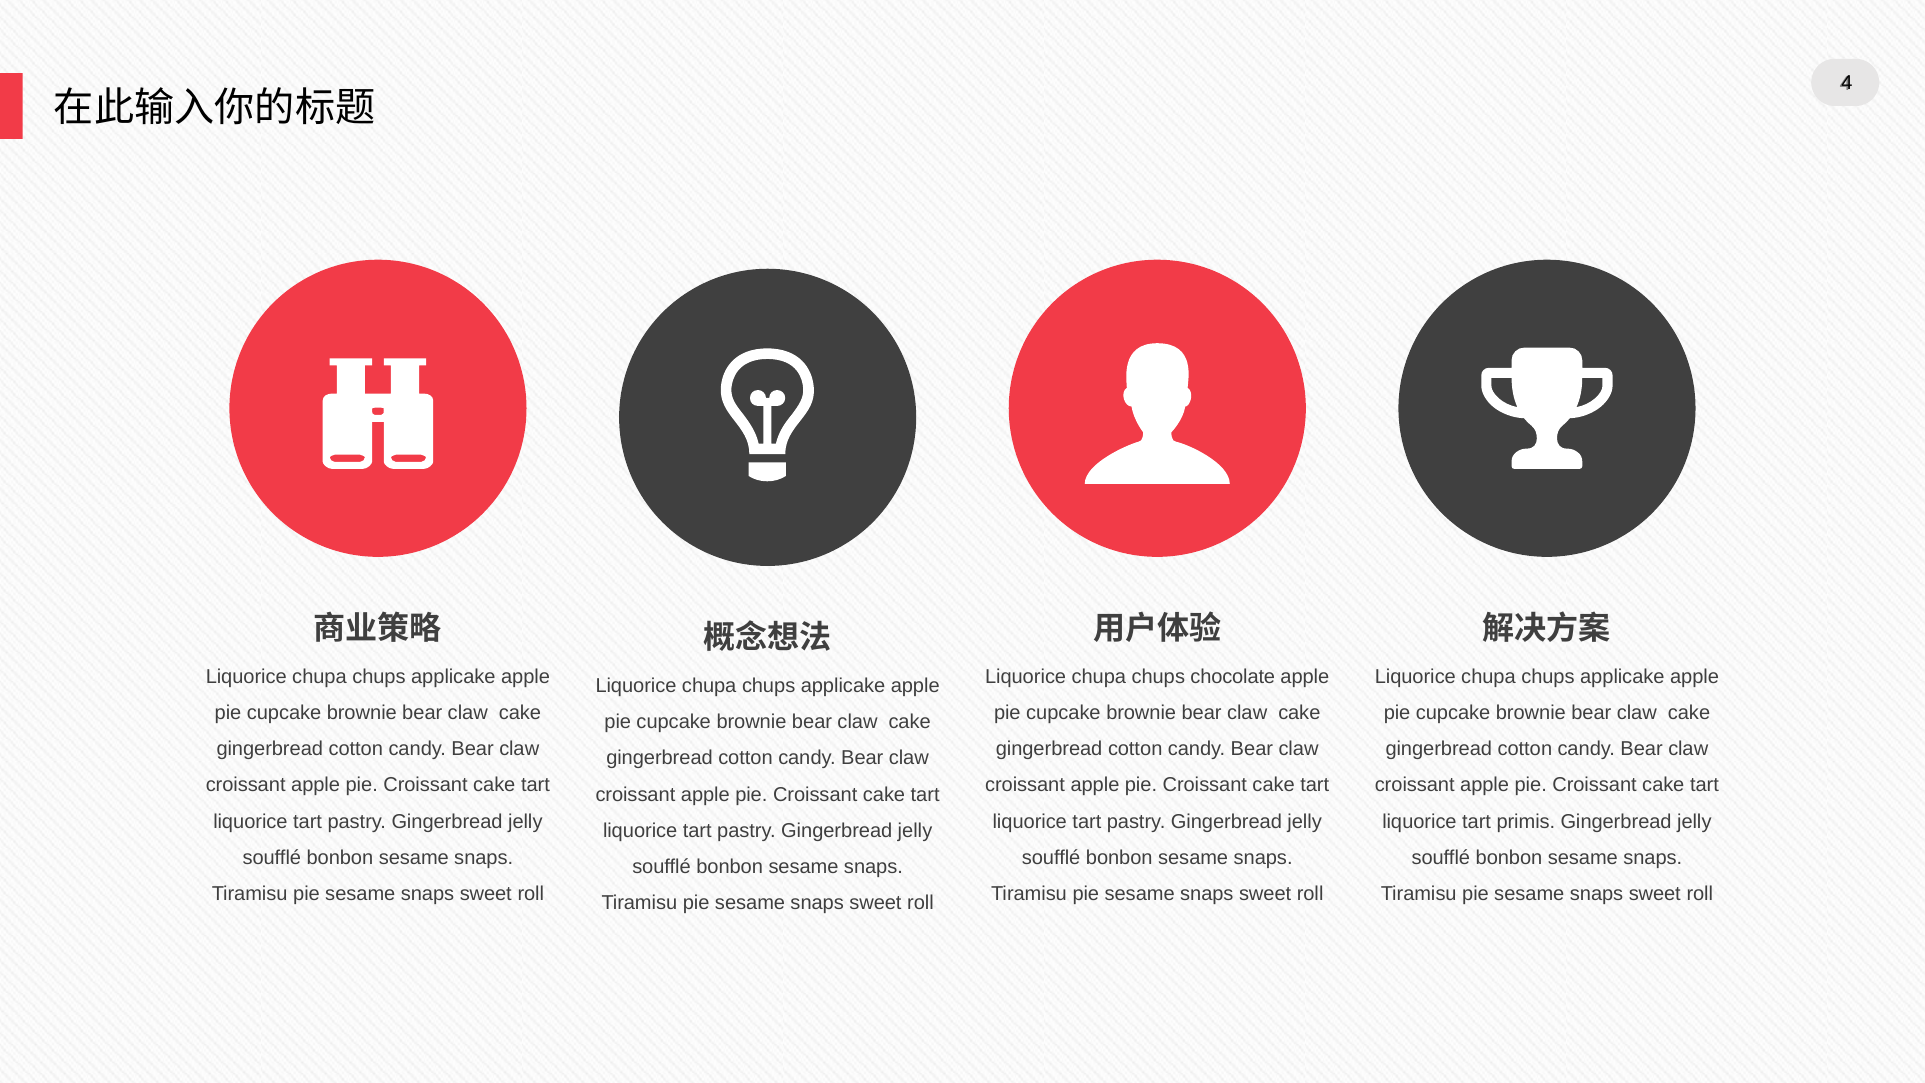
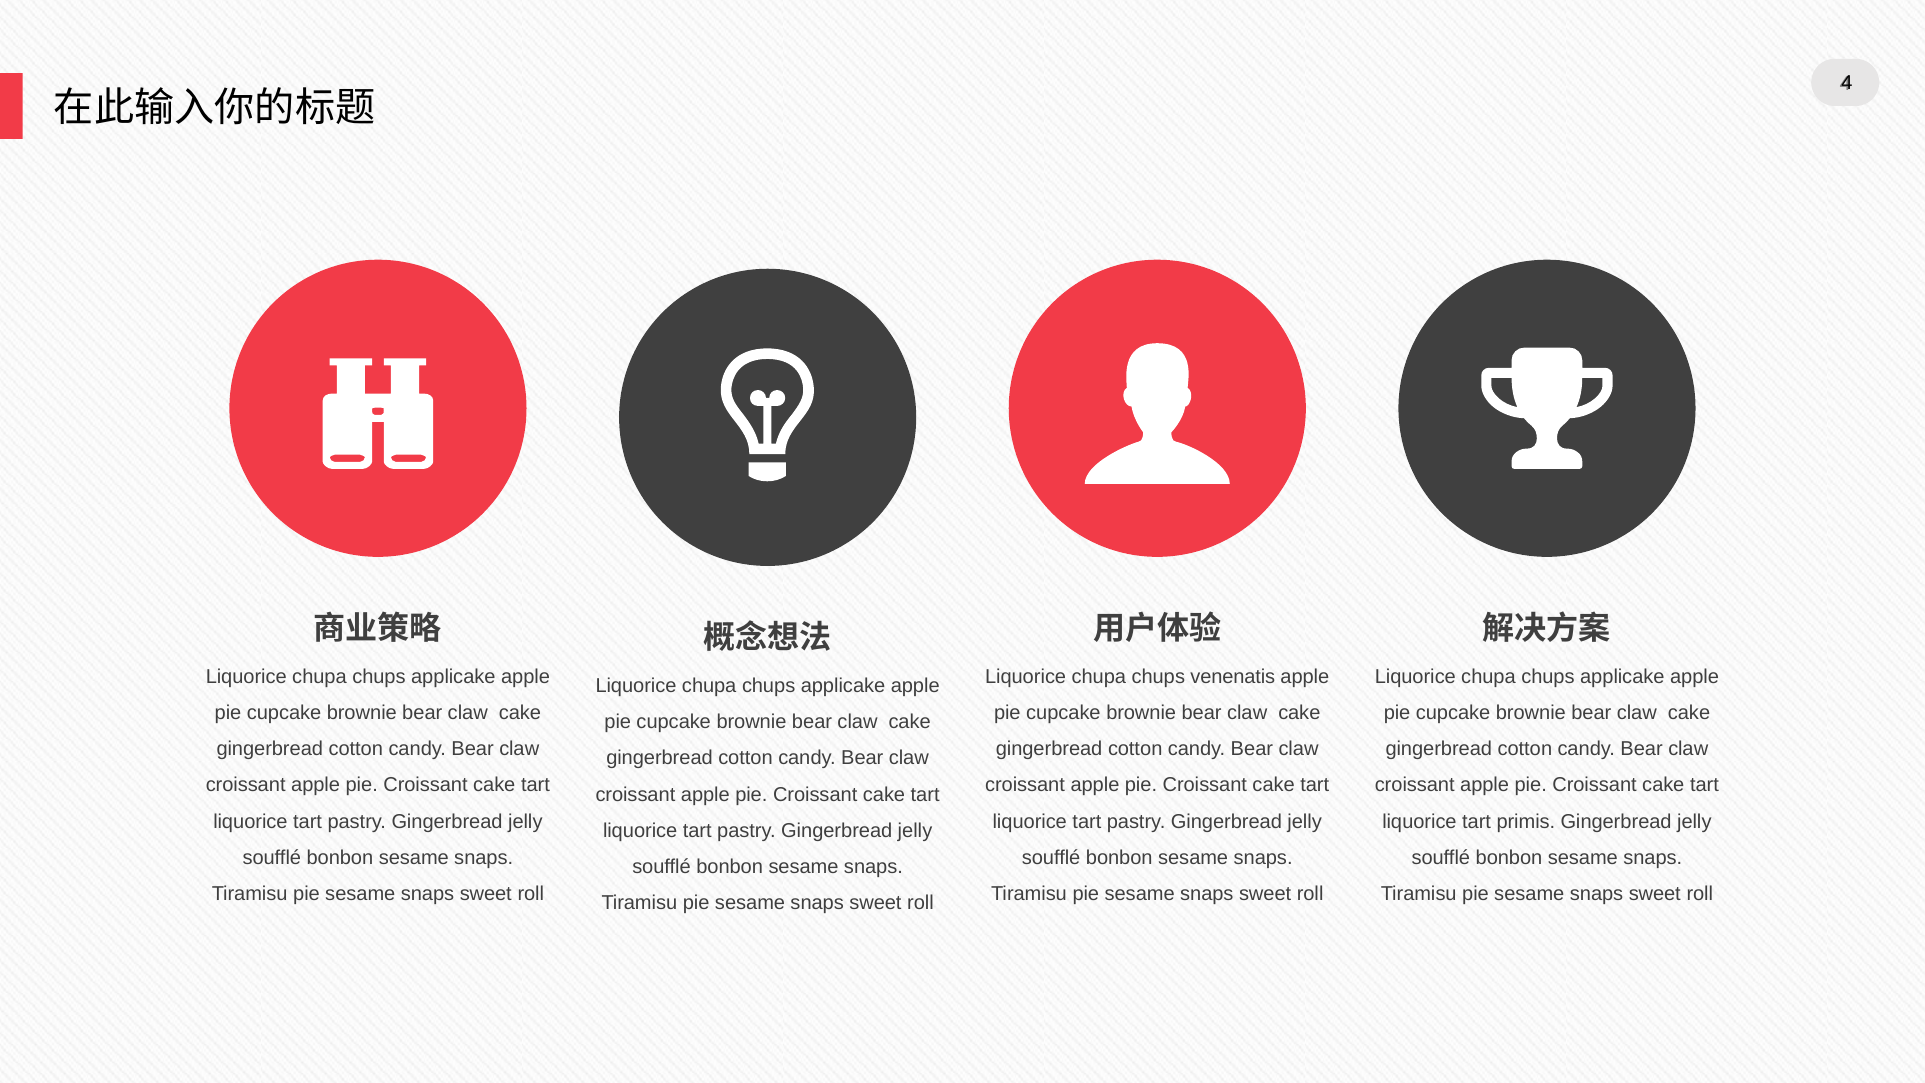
chocolate: chocolate -> venenatis
